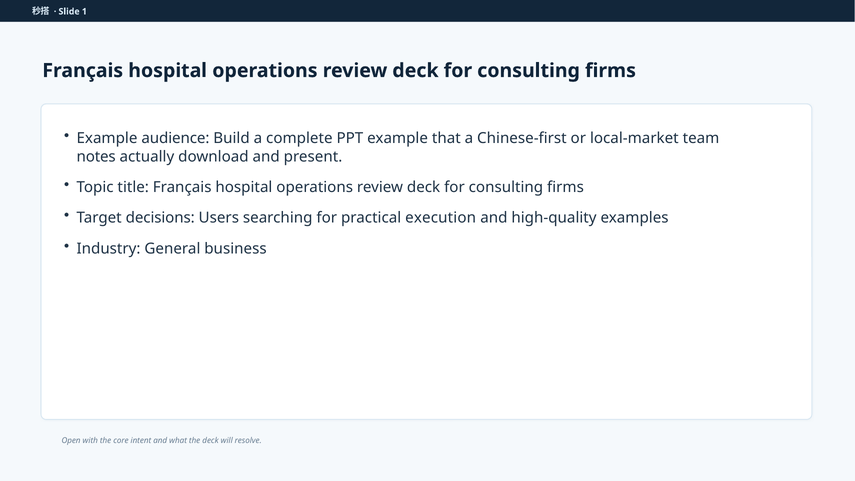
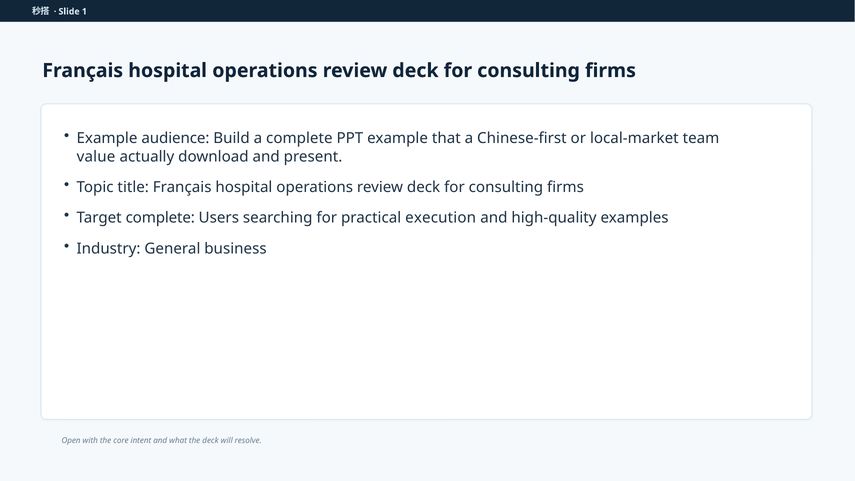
notes: notes -> value
Target decisions: decisions -> complete
